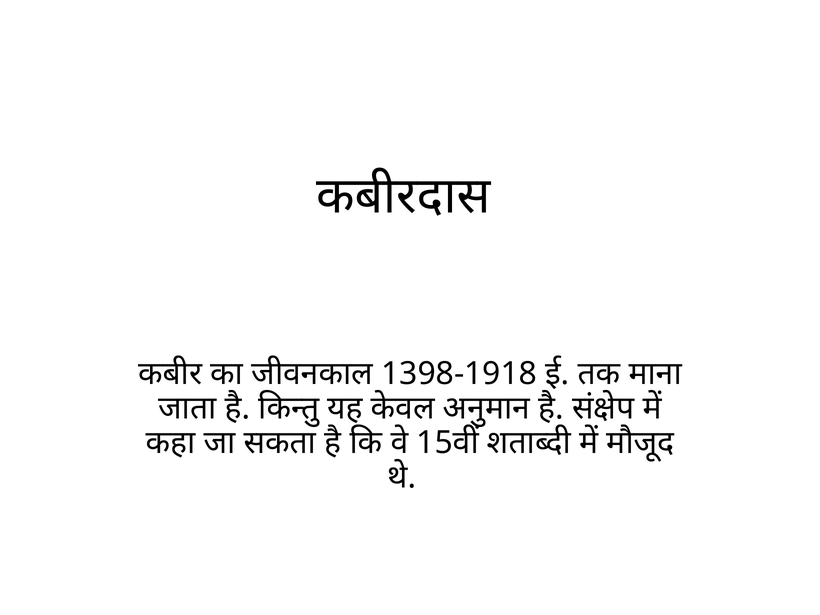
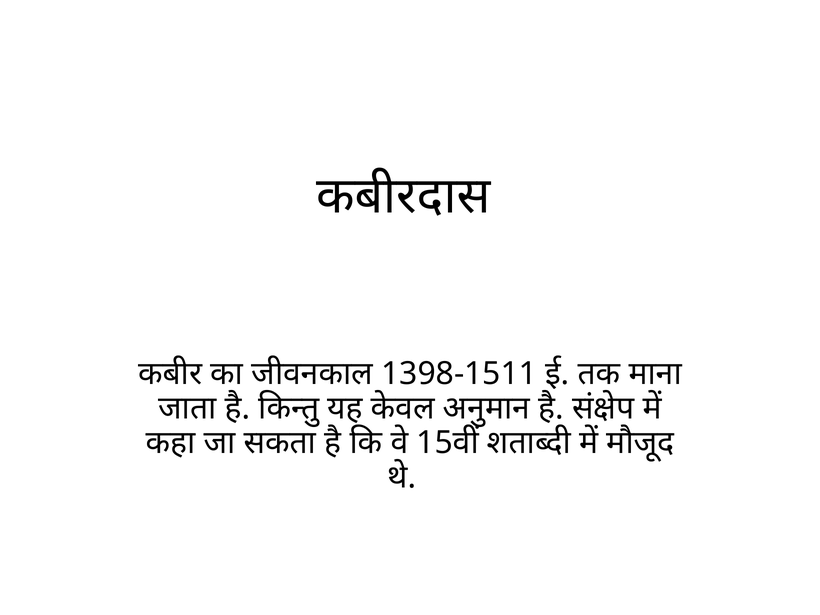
1398-1918: 1398-1918 -> 1398-1511
